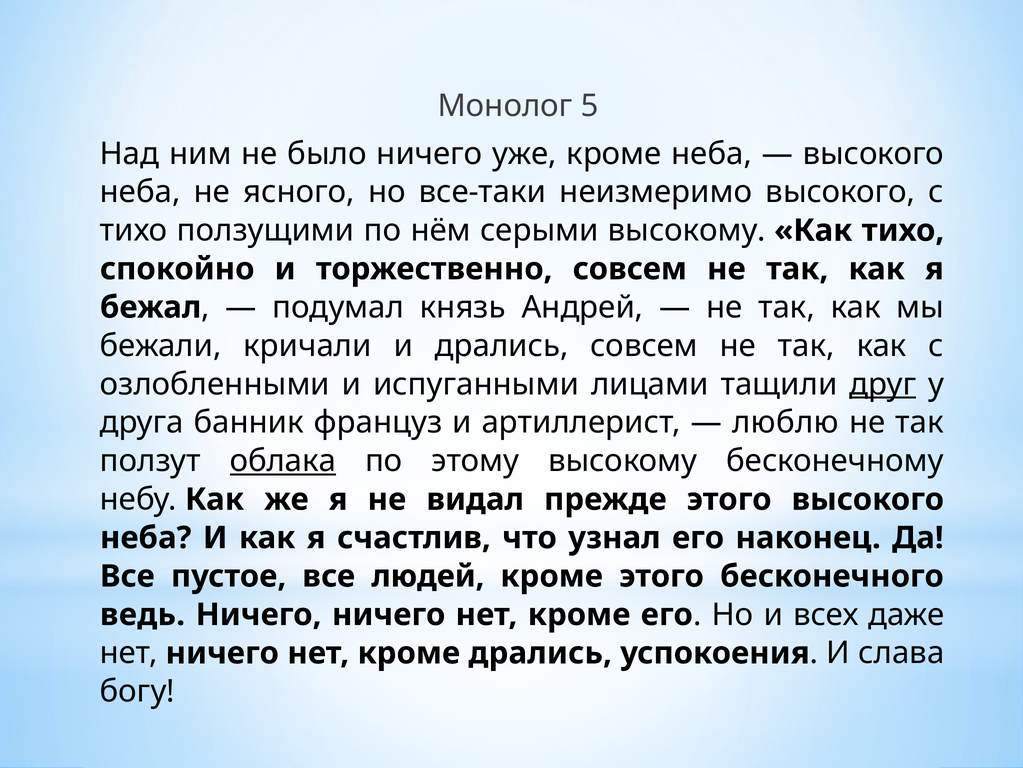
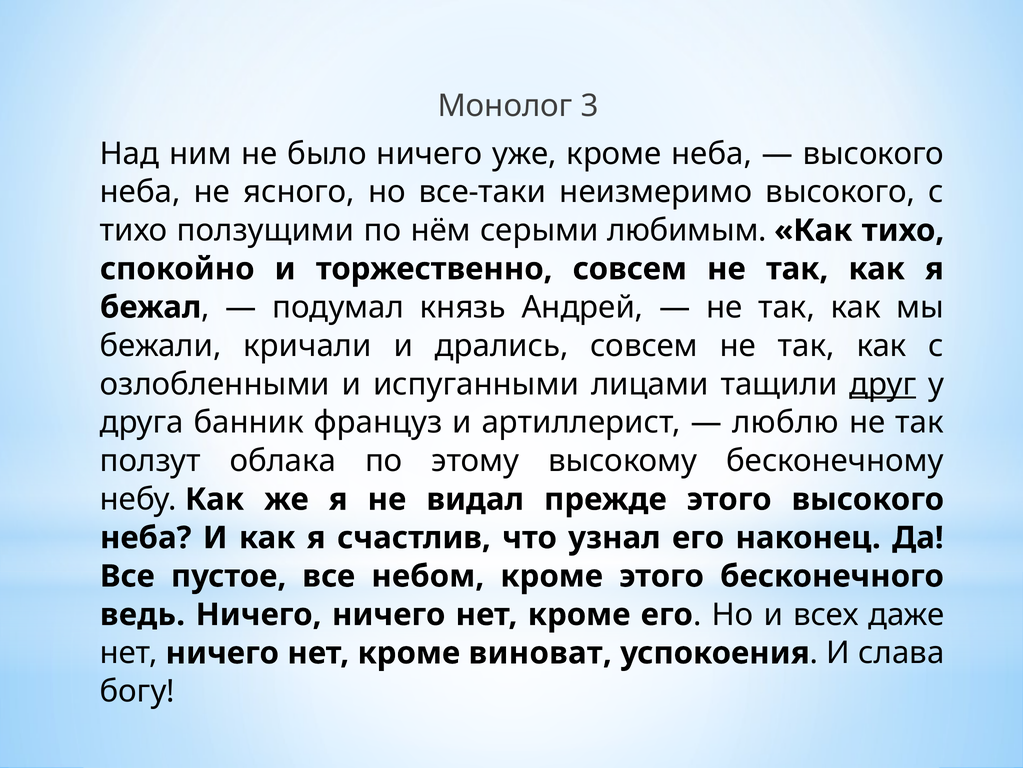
5: 5 -> 3
серыми высокому: высокому -> любимым
облака underline: present -> none
людей: людей -> небом
кроме дрались: дрались -> виноват
